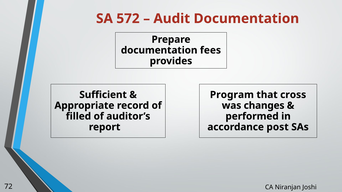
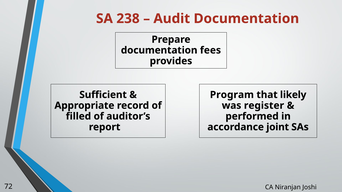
572: 572 -> 238
cross: cross -> likely
changes: changes -> register
post: post -> joint
